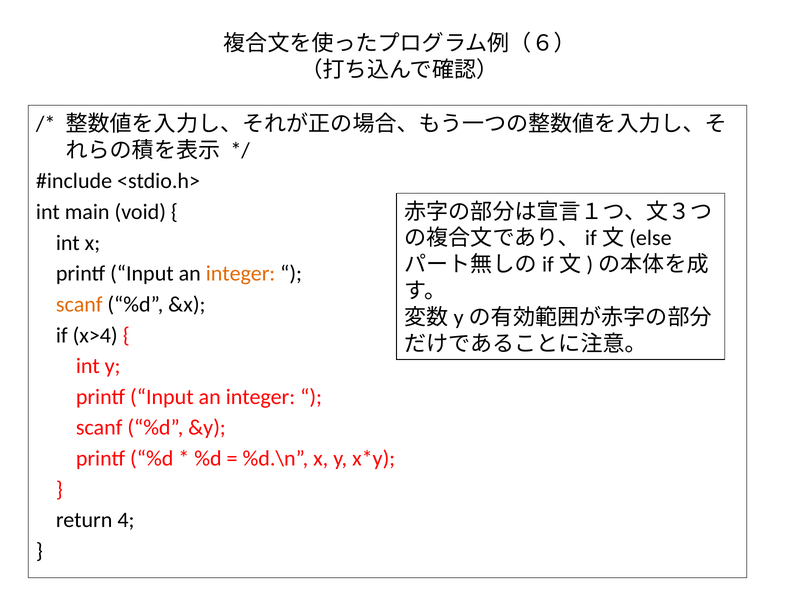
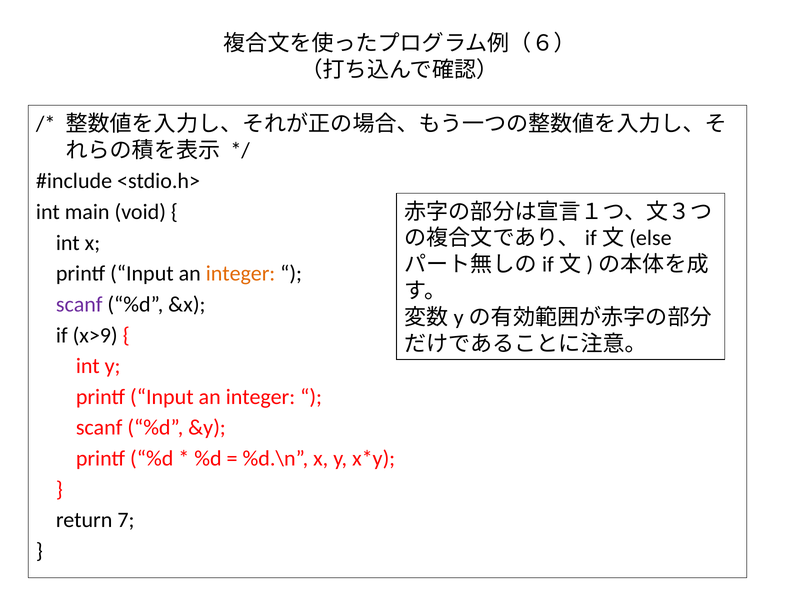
scanf at (79, 305) colour: orange -> purple
x>4: x>4 -> x>9
4: 4 -> 7
